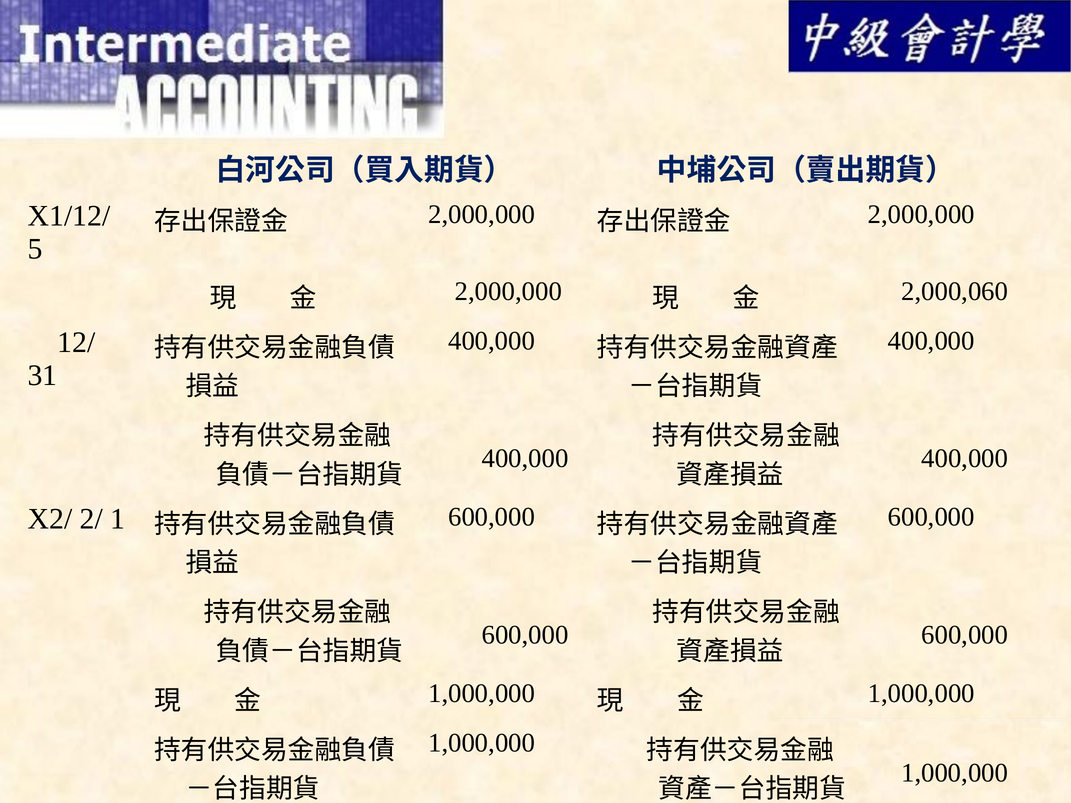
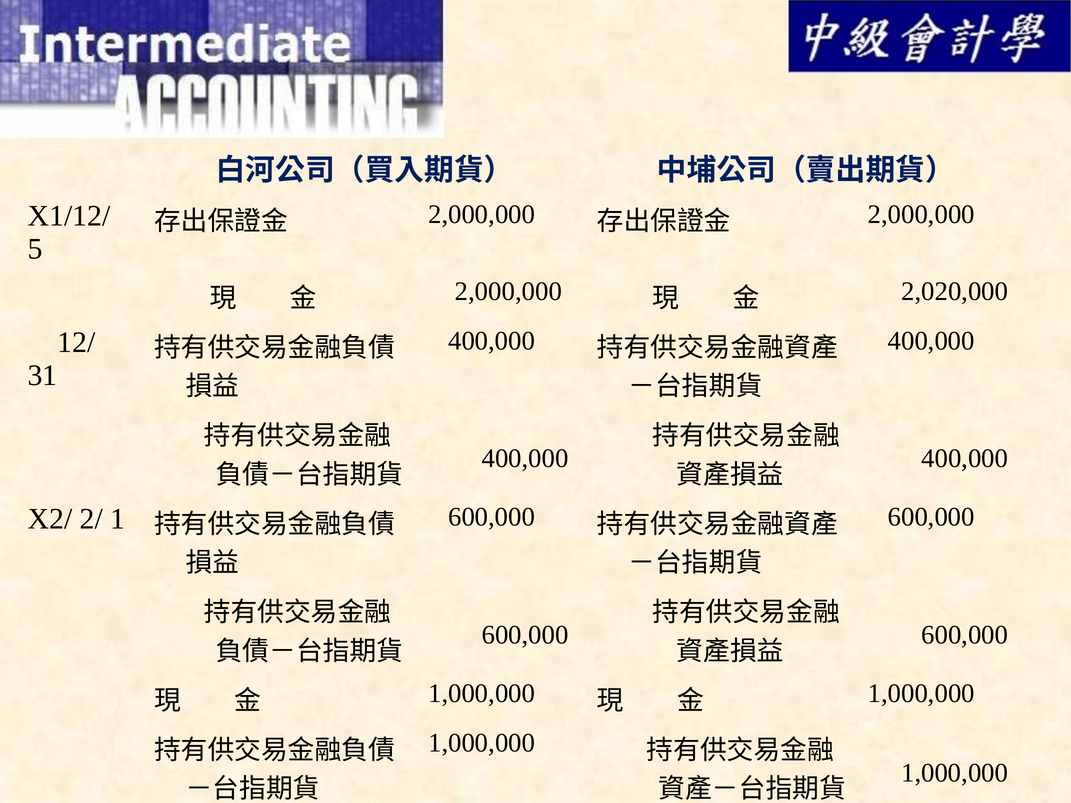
2,000,060: 2,000,060 -> 2,020,000
